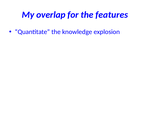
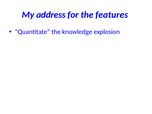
overlap: overlap -> address
